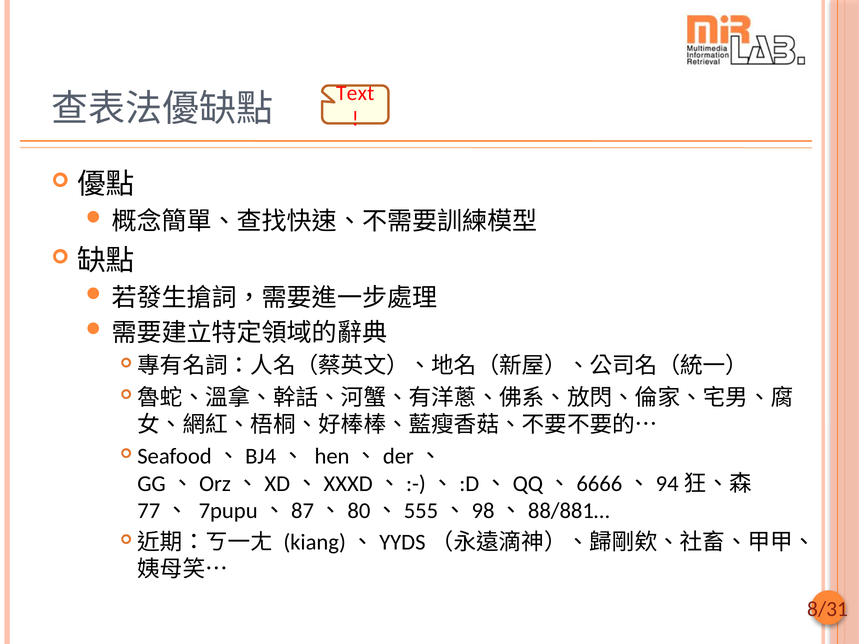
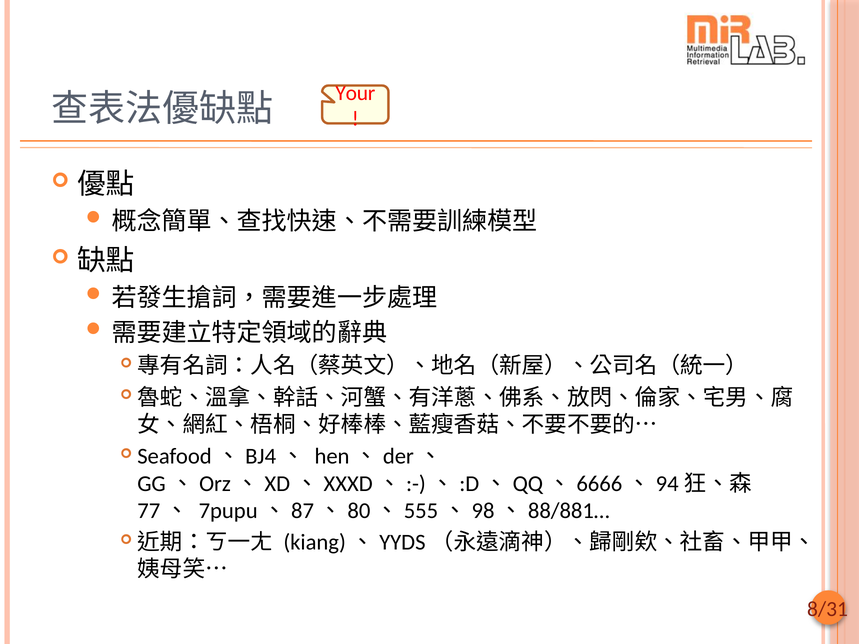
Text: Text -> Your
